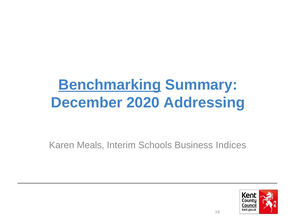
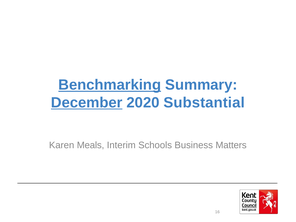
December underline: none -> present
Addressing: Addressing -> Substantial
Indices: Indices -> Matters
